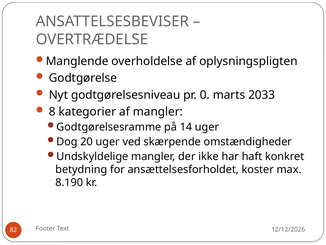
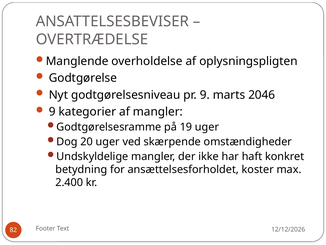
pr 0: 0 -> 9
2033: 2033 -> 2046
8 at (52, 111): 8 -> 9
14: 14 -> 19
8.190: 8.190 -> 2.400
